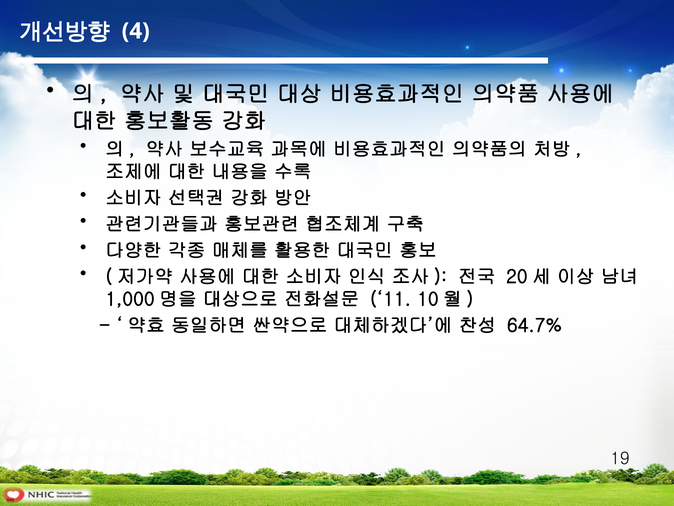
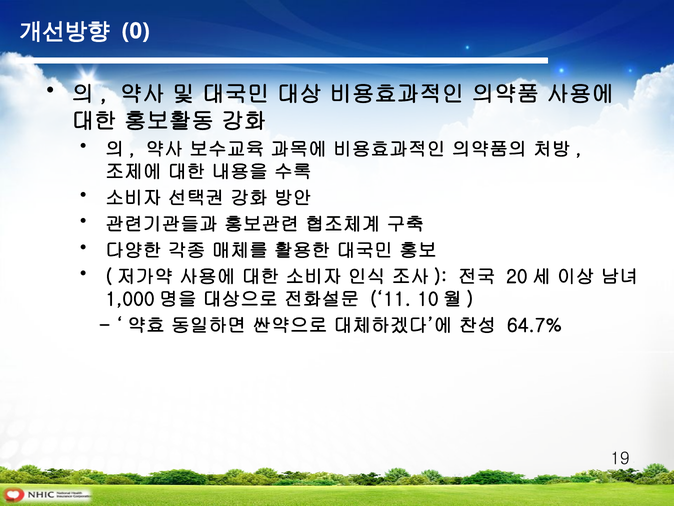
4: 4 -> 0
